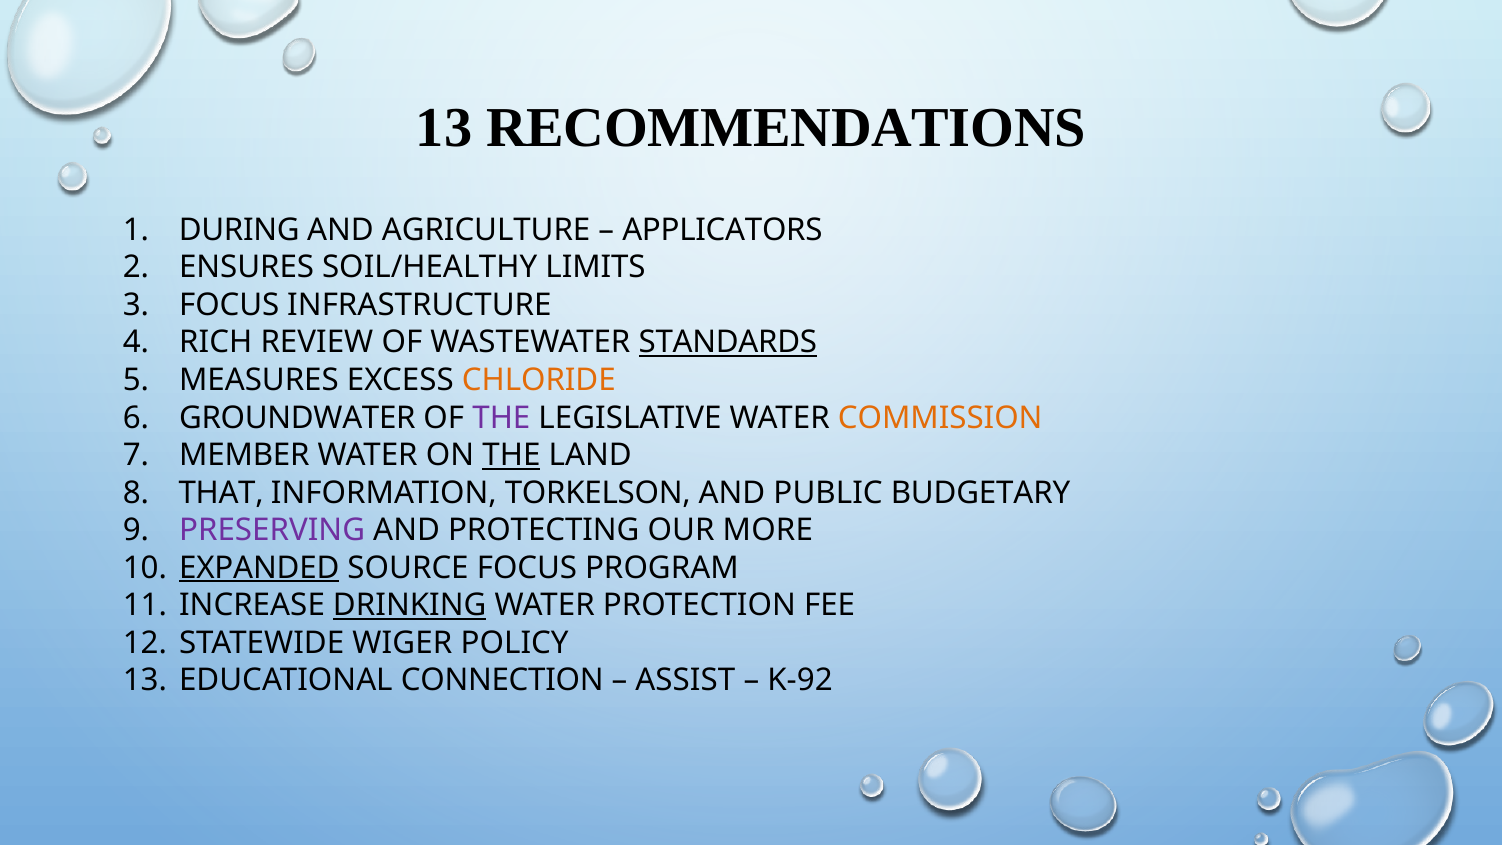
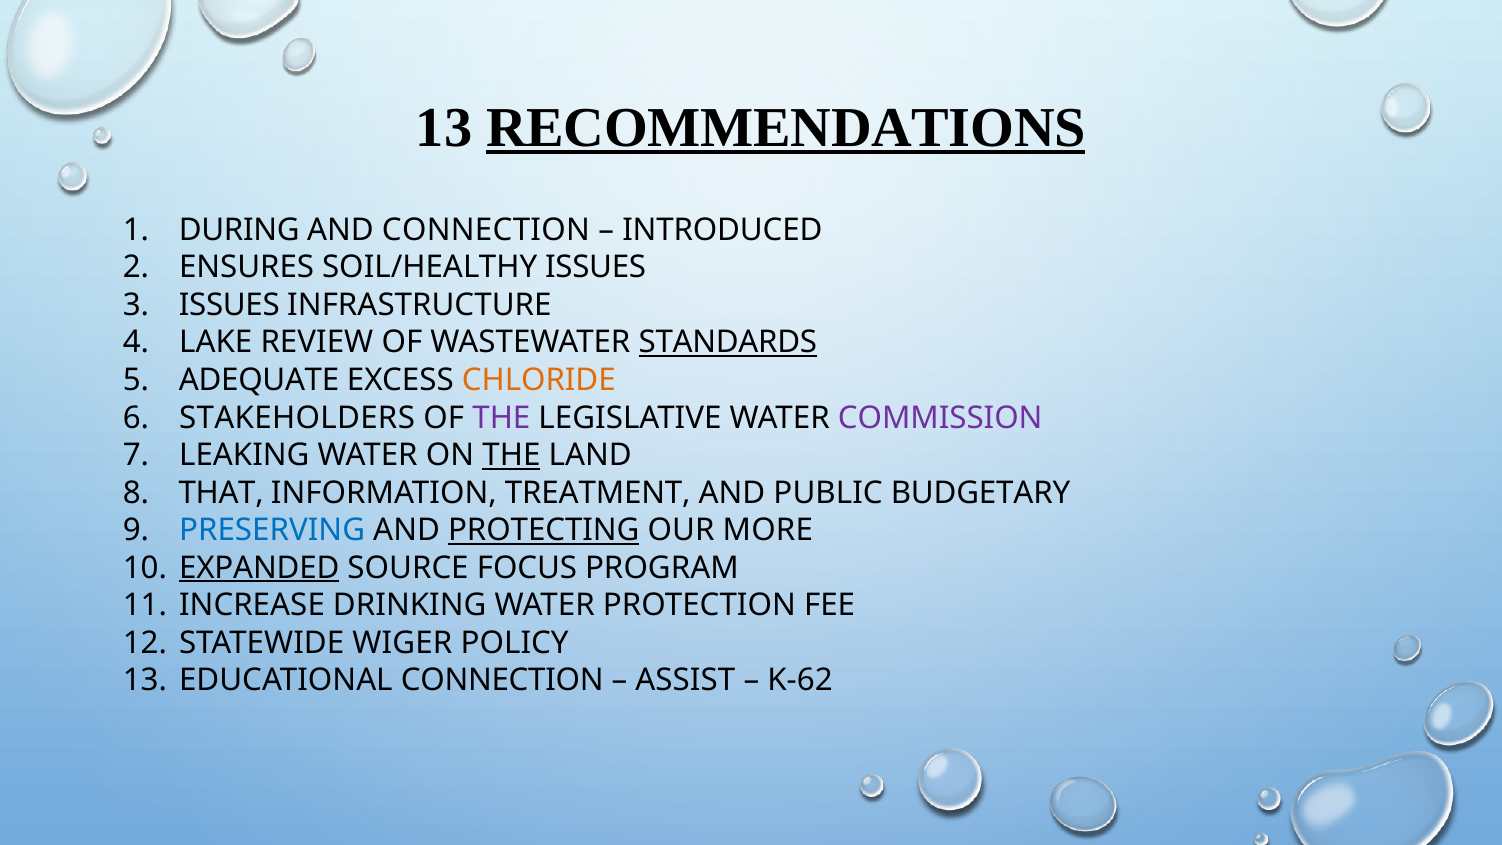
RECOMMENDATIONS underline: none -> present
AND AGRICULTURE: AGRICULTURE -> CONNECTION
APPLICATORS: APPLICATORS -> INTRODUCED
SOIL/HEALTHY LIMITS: LIMITS -> ISSUES
FOCUS at (229, 305): FOCUS -> ISSUES
RICH: RICH -> LAKE
MEASURES: MEASURES -> ADEQUATE
GROUNDWATER: GROUNDWATER -> STAKEHOLDERS
COMMISSION colour: orange -> purple
MEMBER: MEMBER -> LEAKING
TORKELSON: TORKELSON -> TREATMENT
PRESERVING colour: purple -> blue
PROTECTING underline: none -> present
DRINKING underline: present -> none
K-92: K-92 -> K-62
